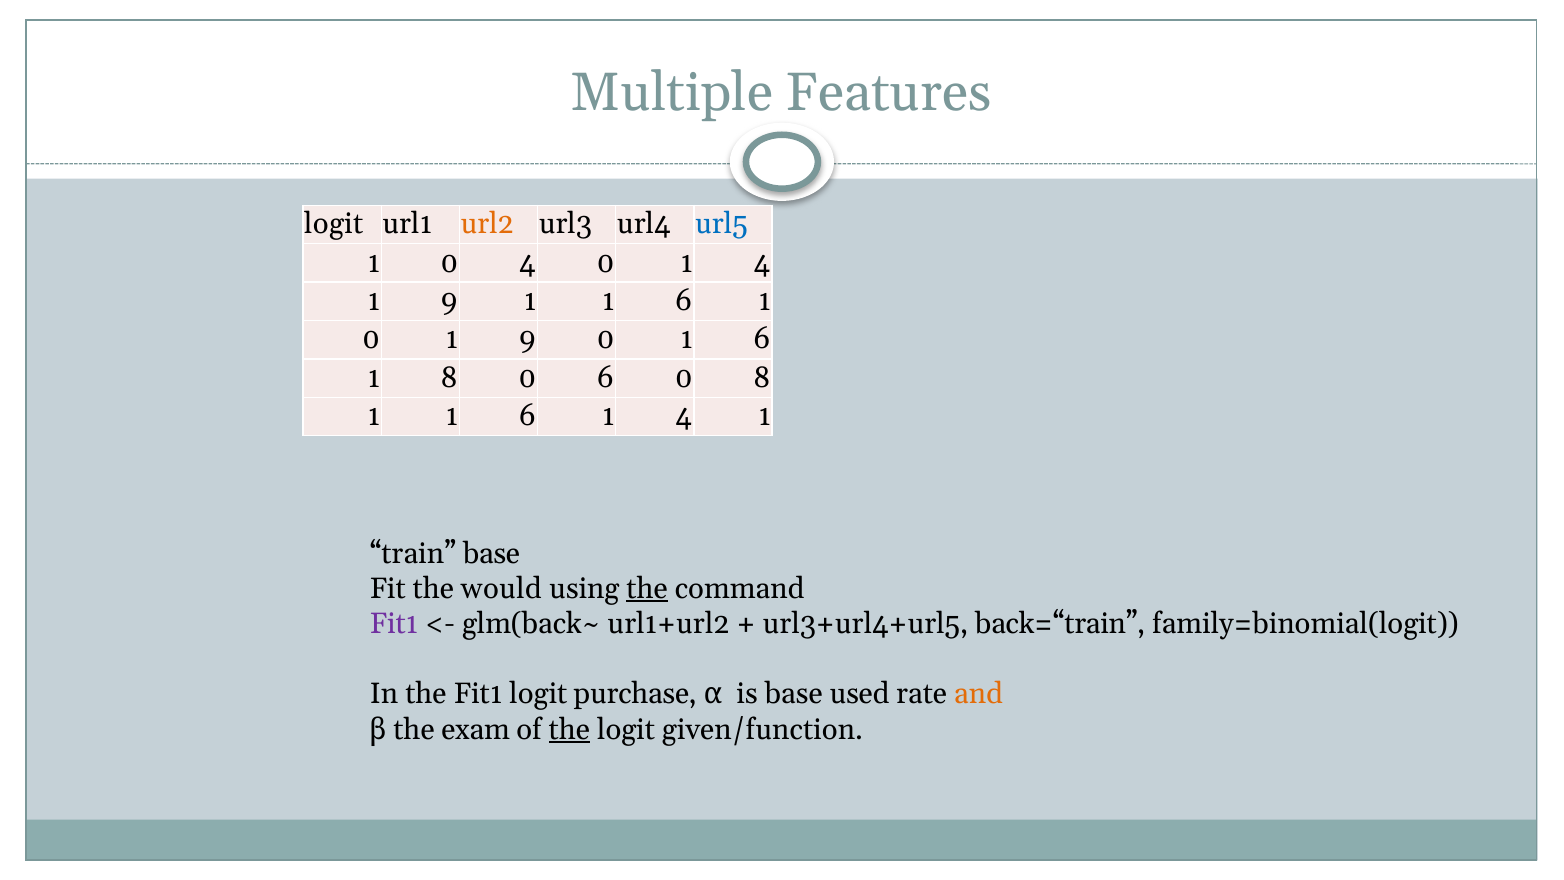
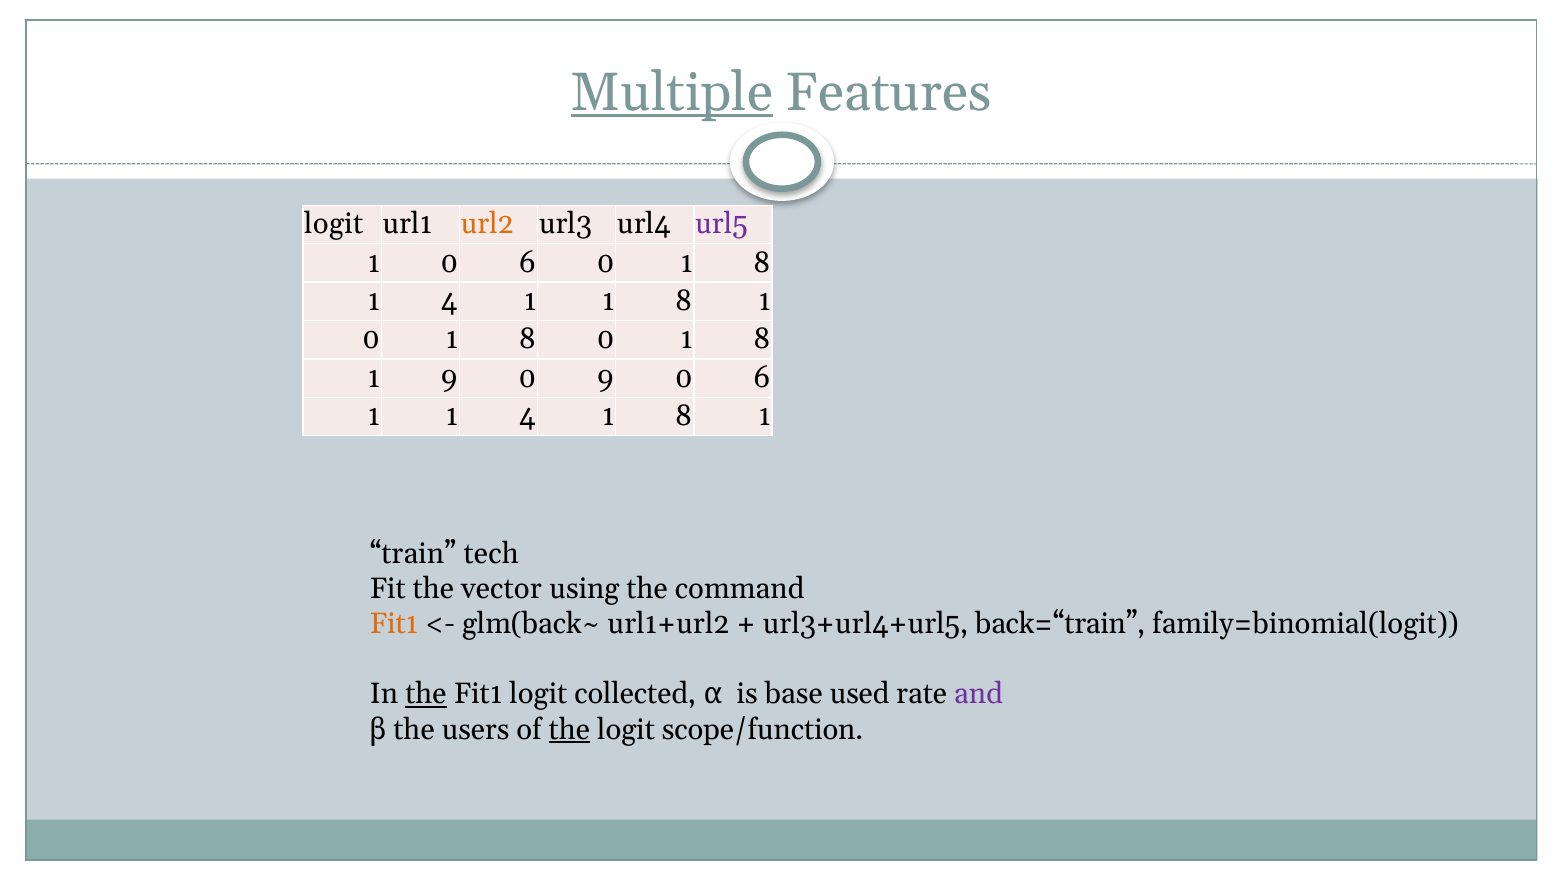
Multiple underline: none -> present
url5 colour: blue -> purple
1 0 4: 4 -> 6
4 at (762, 262): 4 -> 8
9 at (449, 301): 9 -> 4
6 at (684, 301): 6 -> 8
9 at (527, 339): 9 -> 8
6 at (762, 339): 6 -> 8
1 8: 8 -> 9
0 6: 6 -> 9
8 at (762, 378): 8 -> 6
6 at (527, 416): 6 -> 4
4 at (684, 416): 4 -> 8
train base: base -> tech
would: would -> vector
the at (647, 588) underline: present -> none
Fit1 at (394, 624) colour: purple -> orange
the at (426, 694) underline: none -> present
purchase: purchase -> collected
and colour: orange -> purple
exam: exam -> users
given/function: given/function -> scope/function
